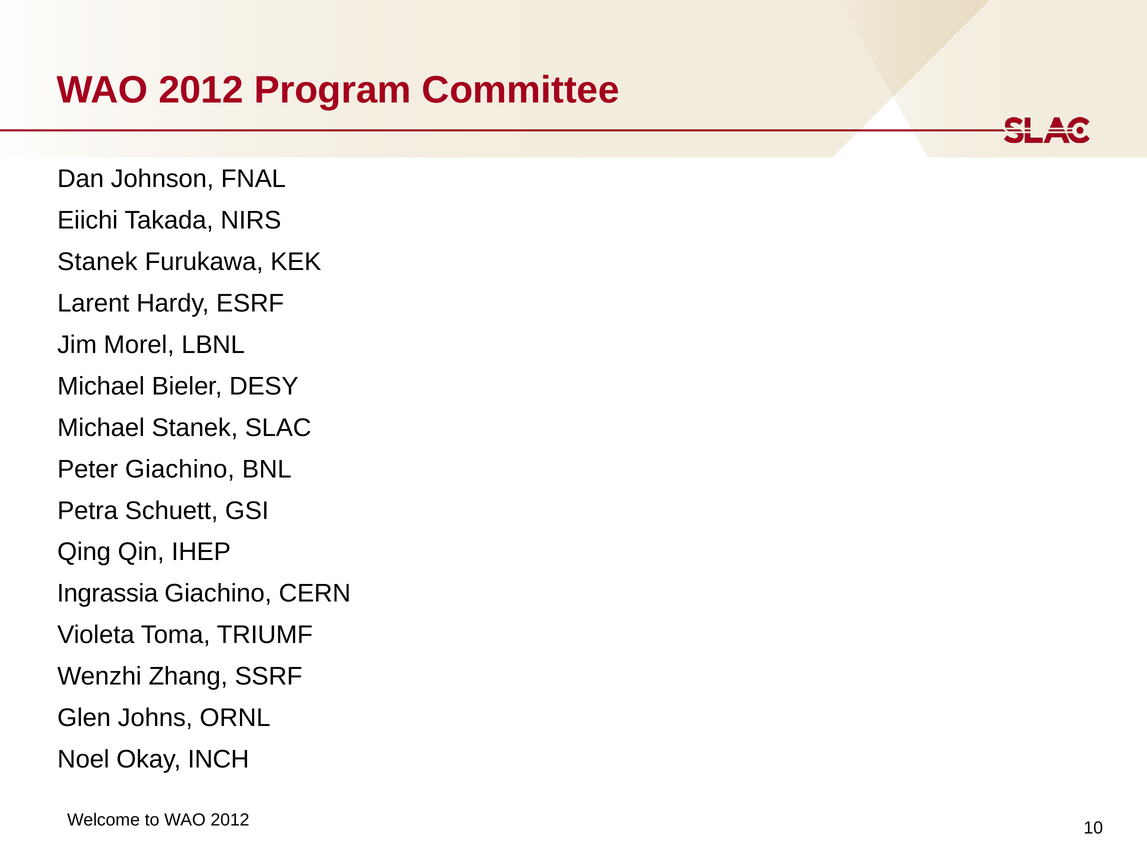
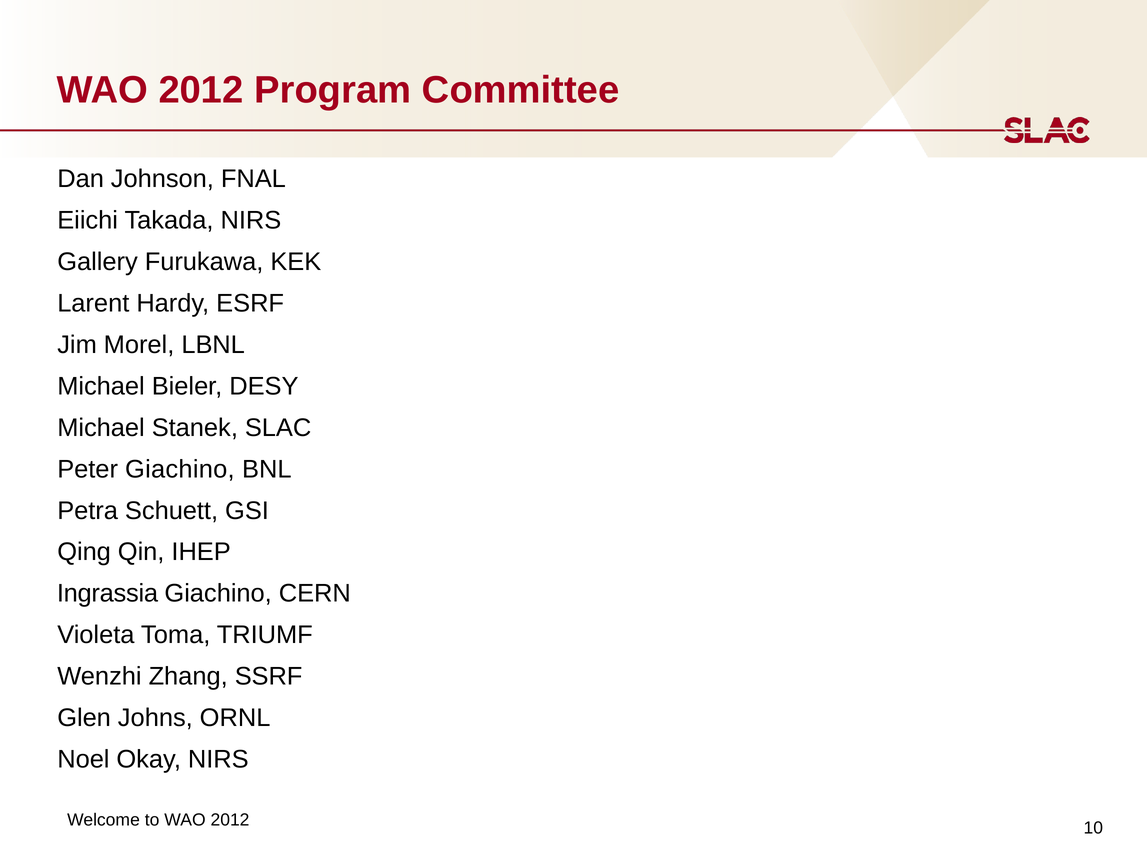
Stanek at (97, 262): Stanek -> Gallery
Okay INCH: INCH -> NIRS
